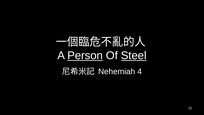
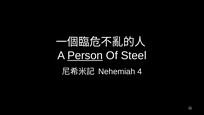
Steel underline: present -> none
